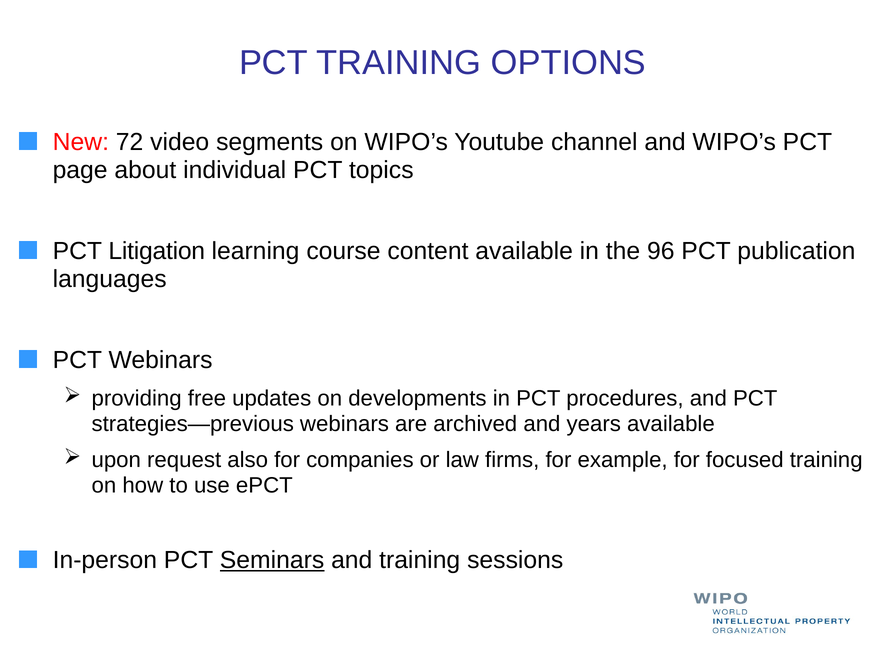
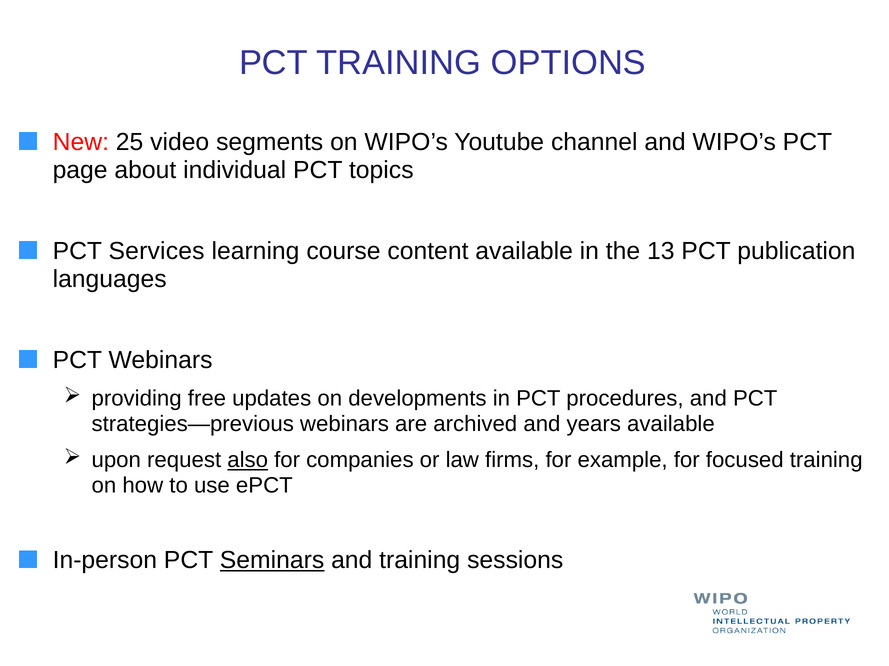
72: 72 -> 25
Litigation: Litigation -> Services
96: 96 -> 13
also underline: none -> present
